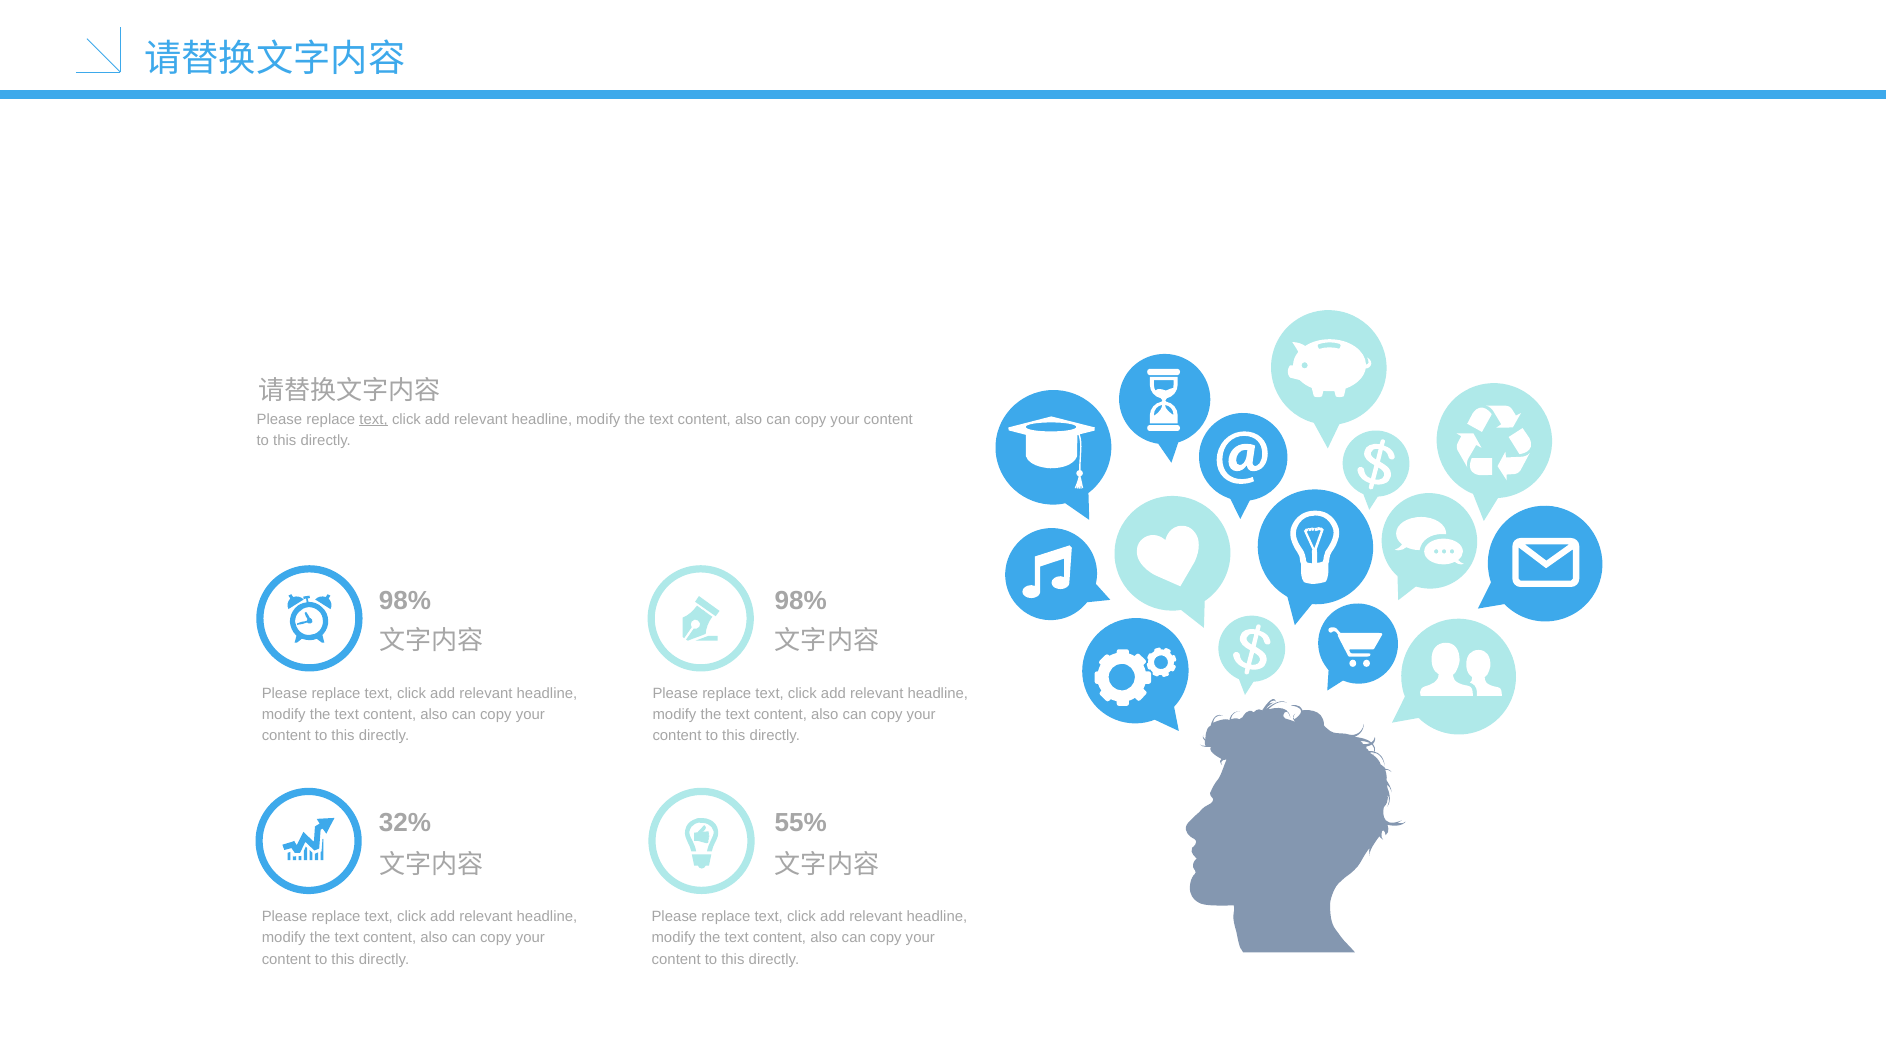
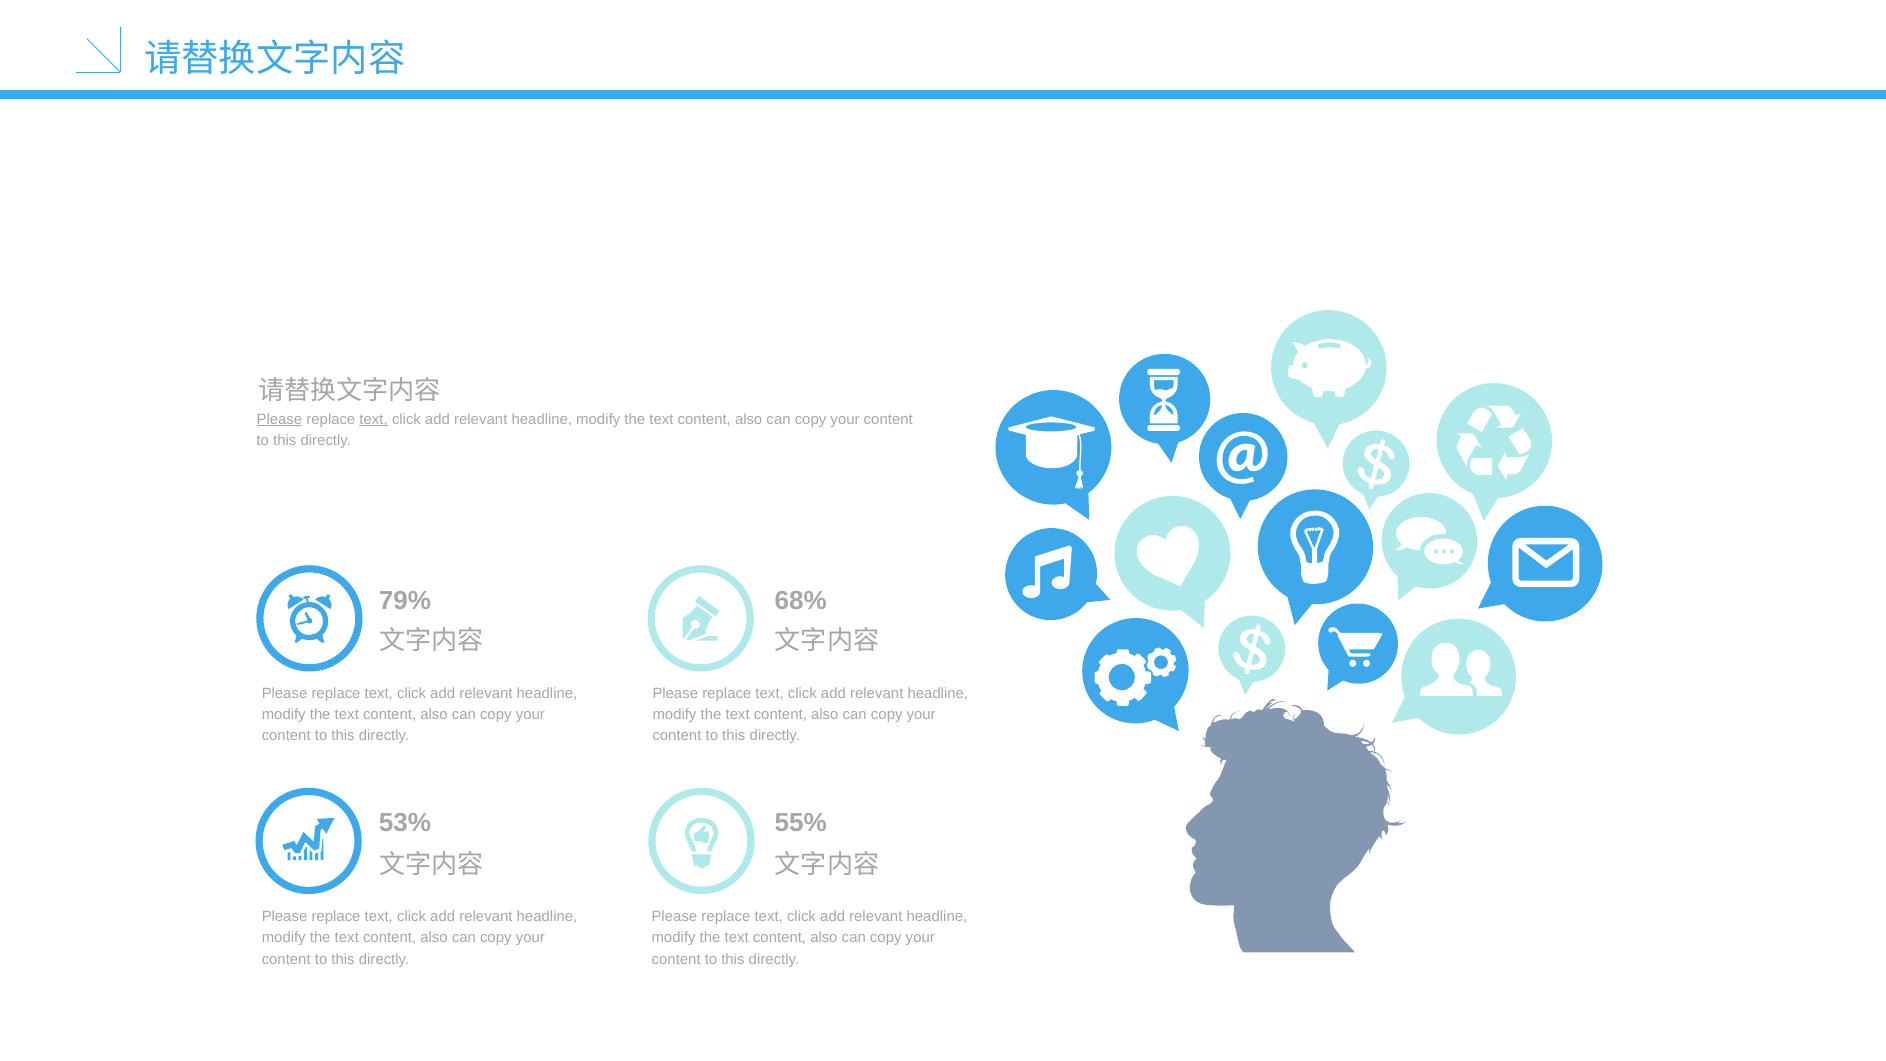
Please at (279, 419) underline: none -> present
98% at (405, 601): 98% -> 79%
98% at (801, 601): 98% -> 68%
32%: 32% -> 53%
